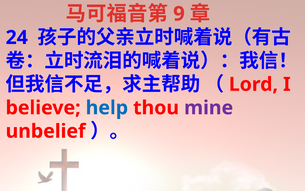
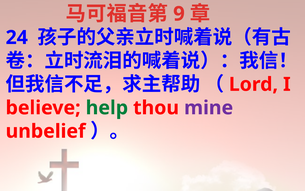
help colour: blue -> green
